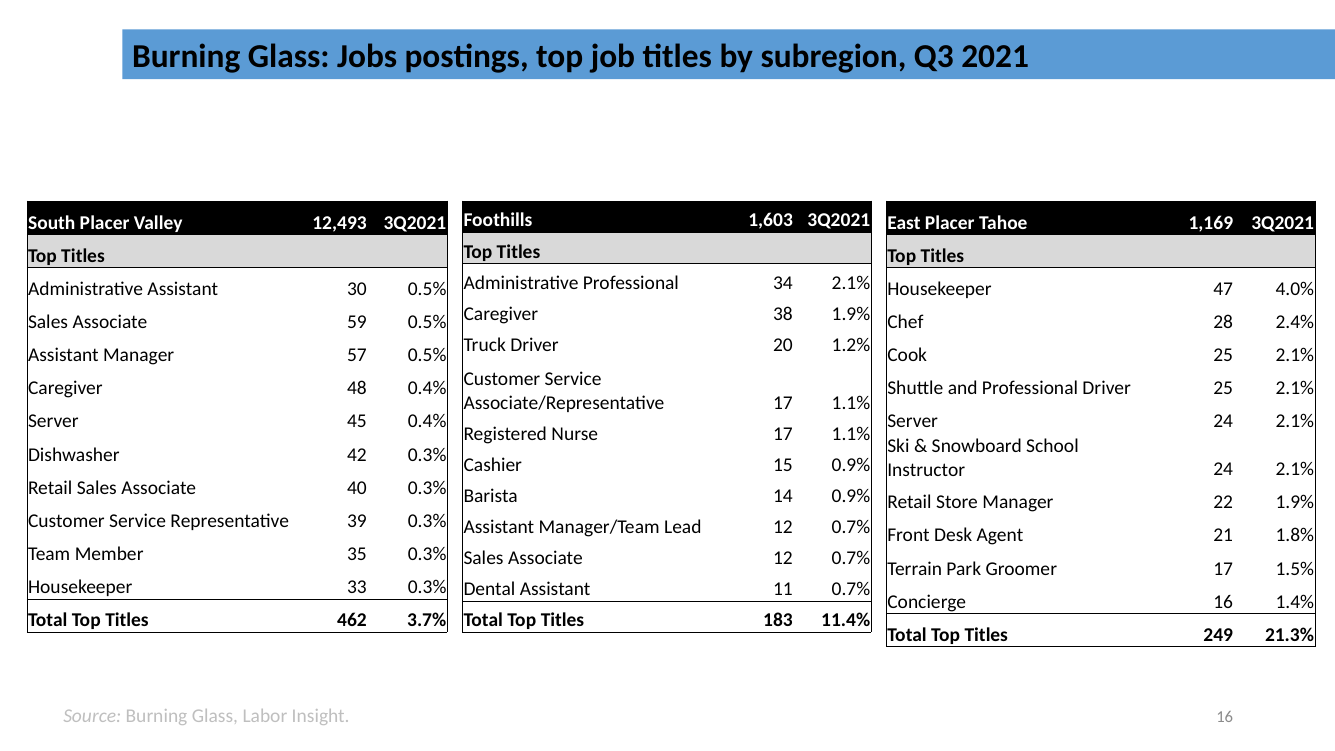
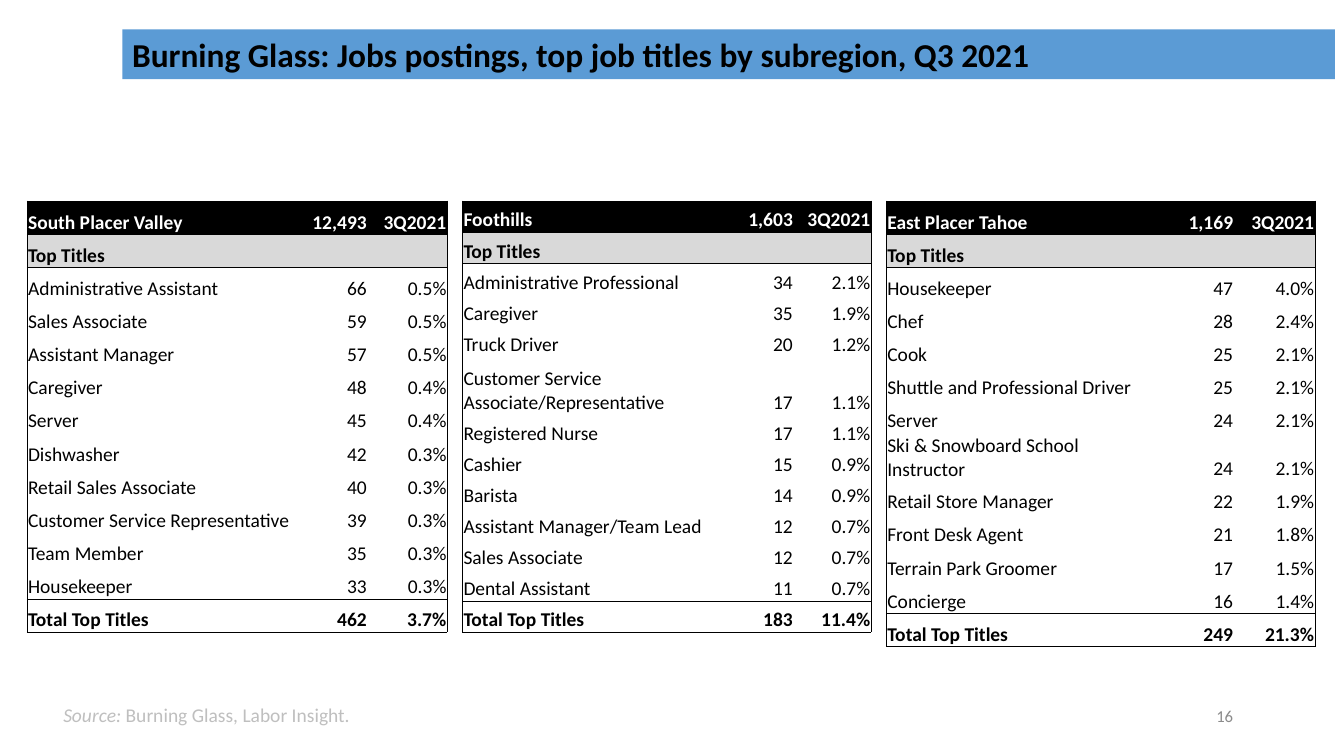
30: 30 -> 66
Caregiver 38: 38 -> 35
